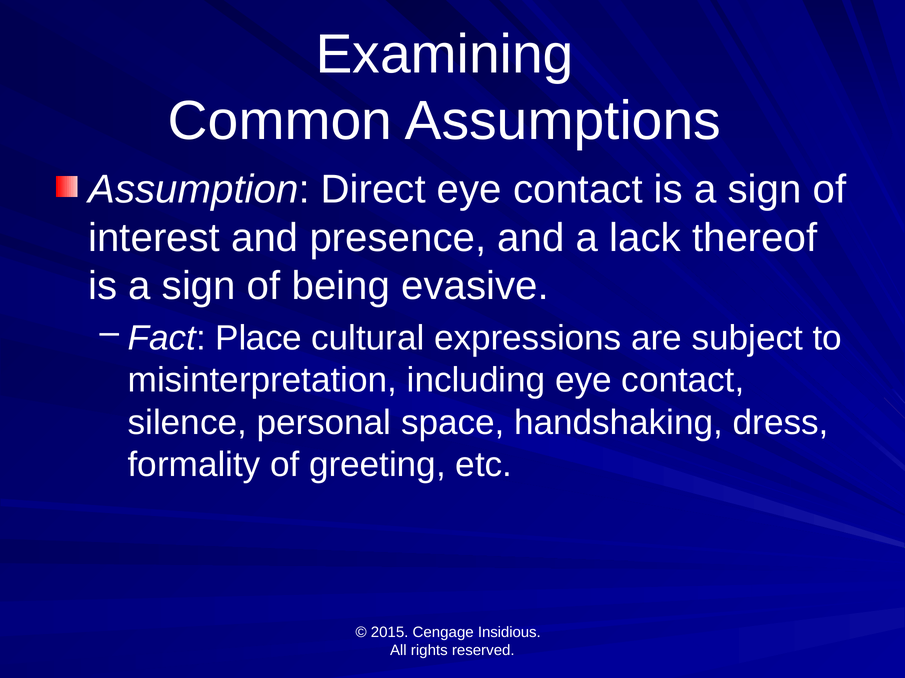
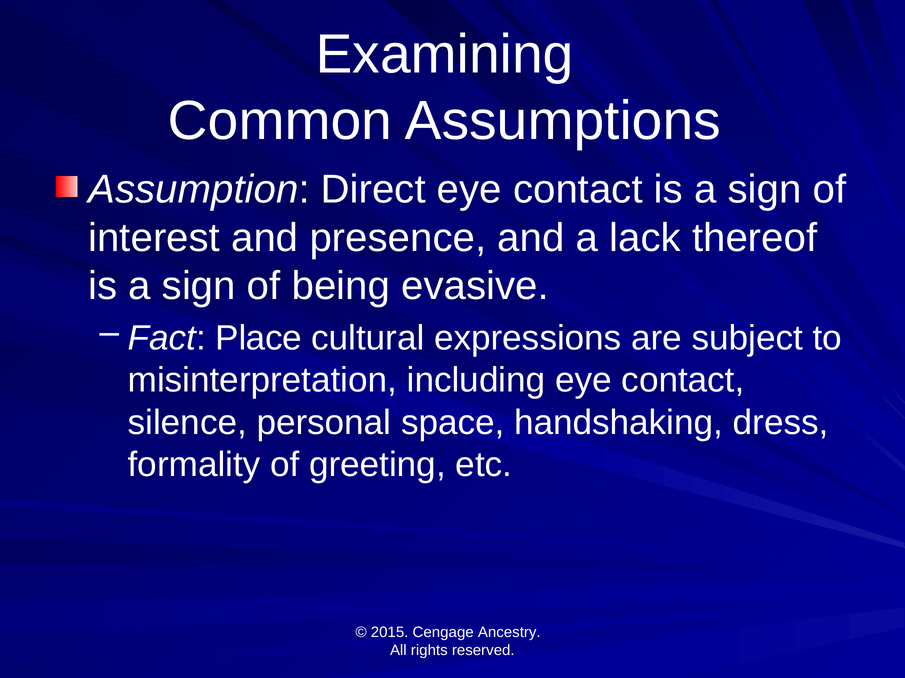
Insidious: Insidious -> Ancestry
